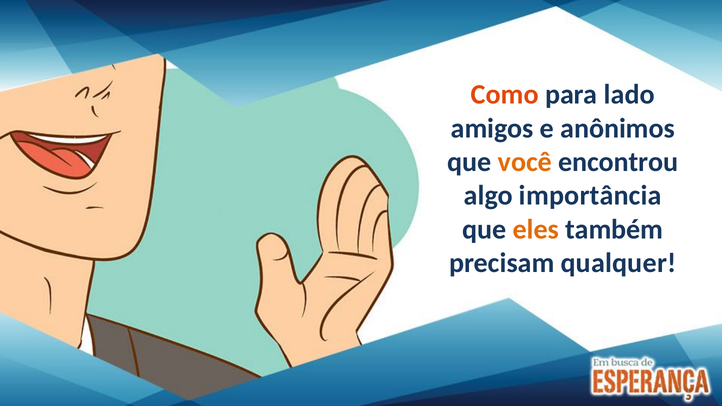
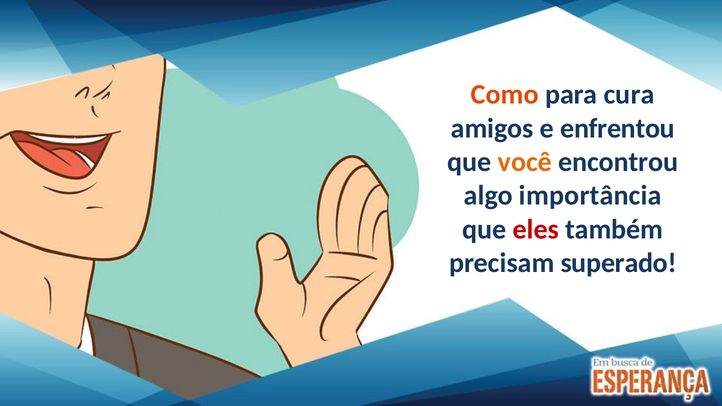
lado: lado -> cura
anônimos: anônimos -> enfrentou
eles colour: orange -> red
qualquer: qualquer -> superado
